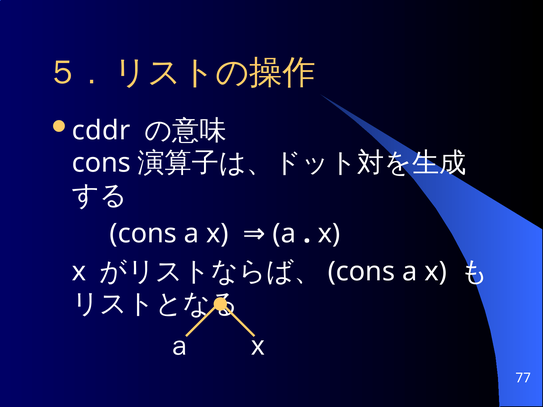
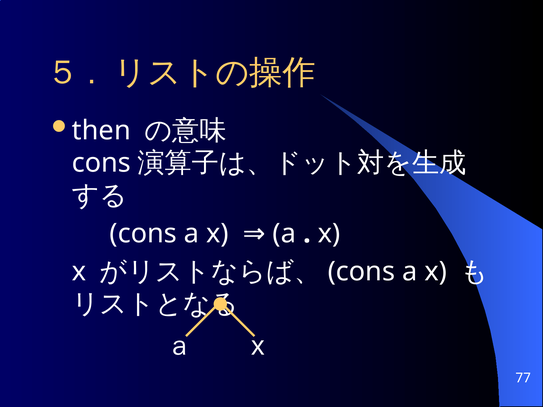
cddr: cddr -> then
